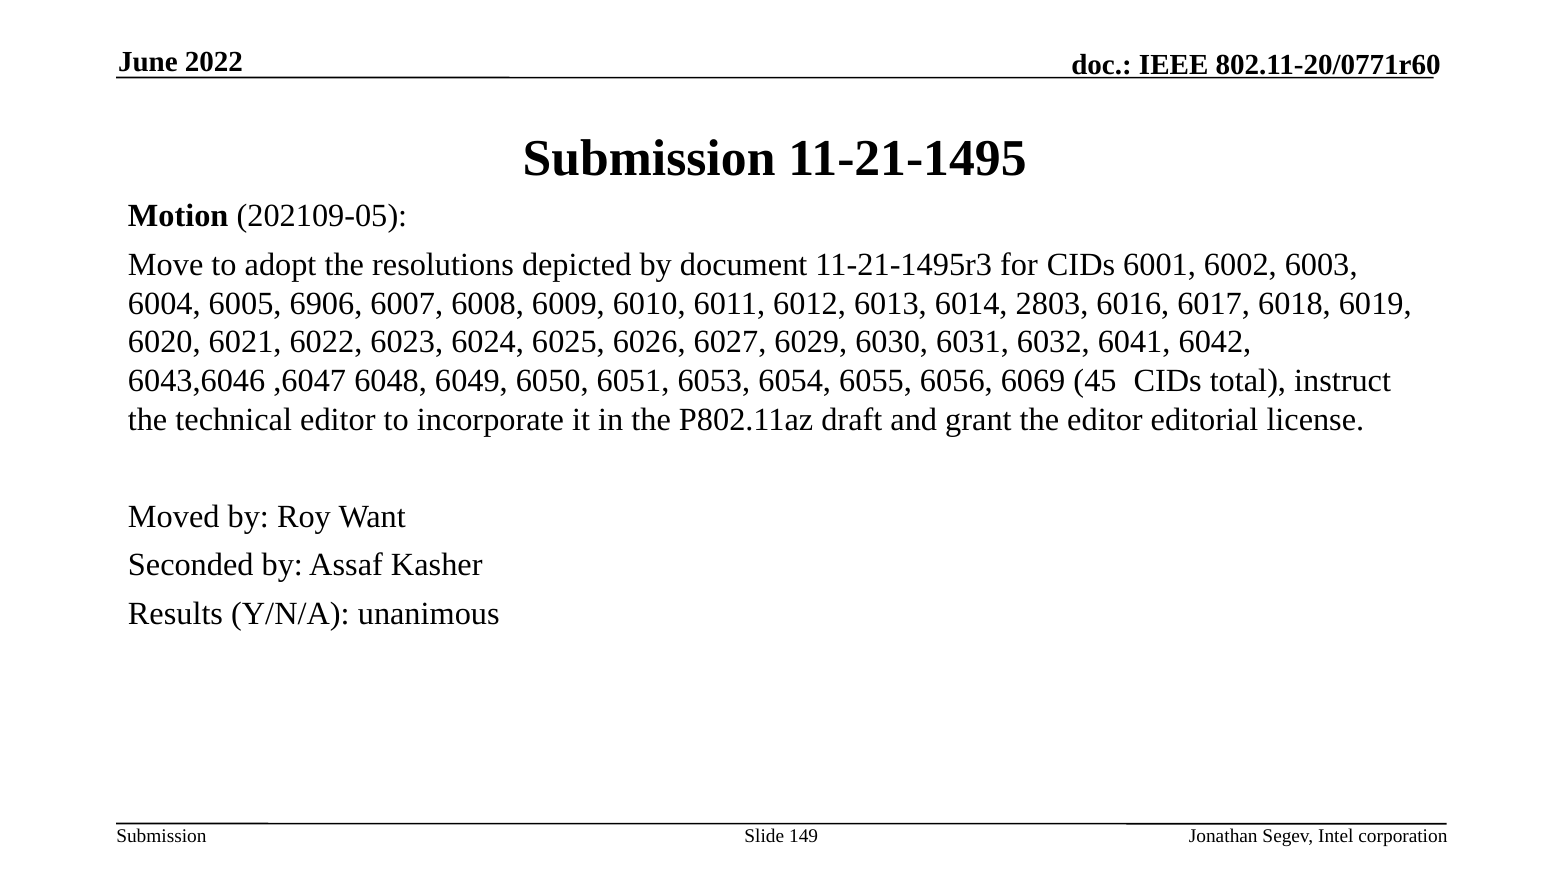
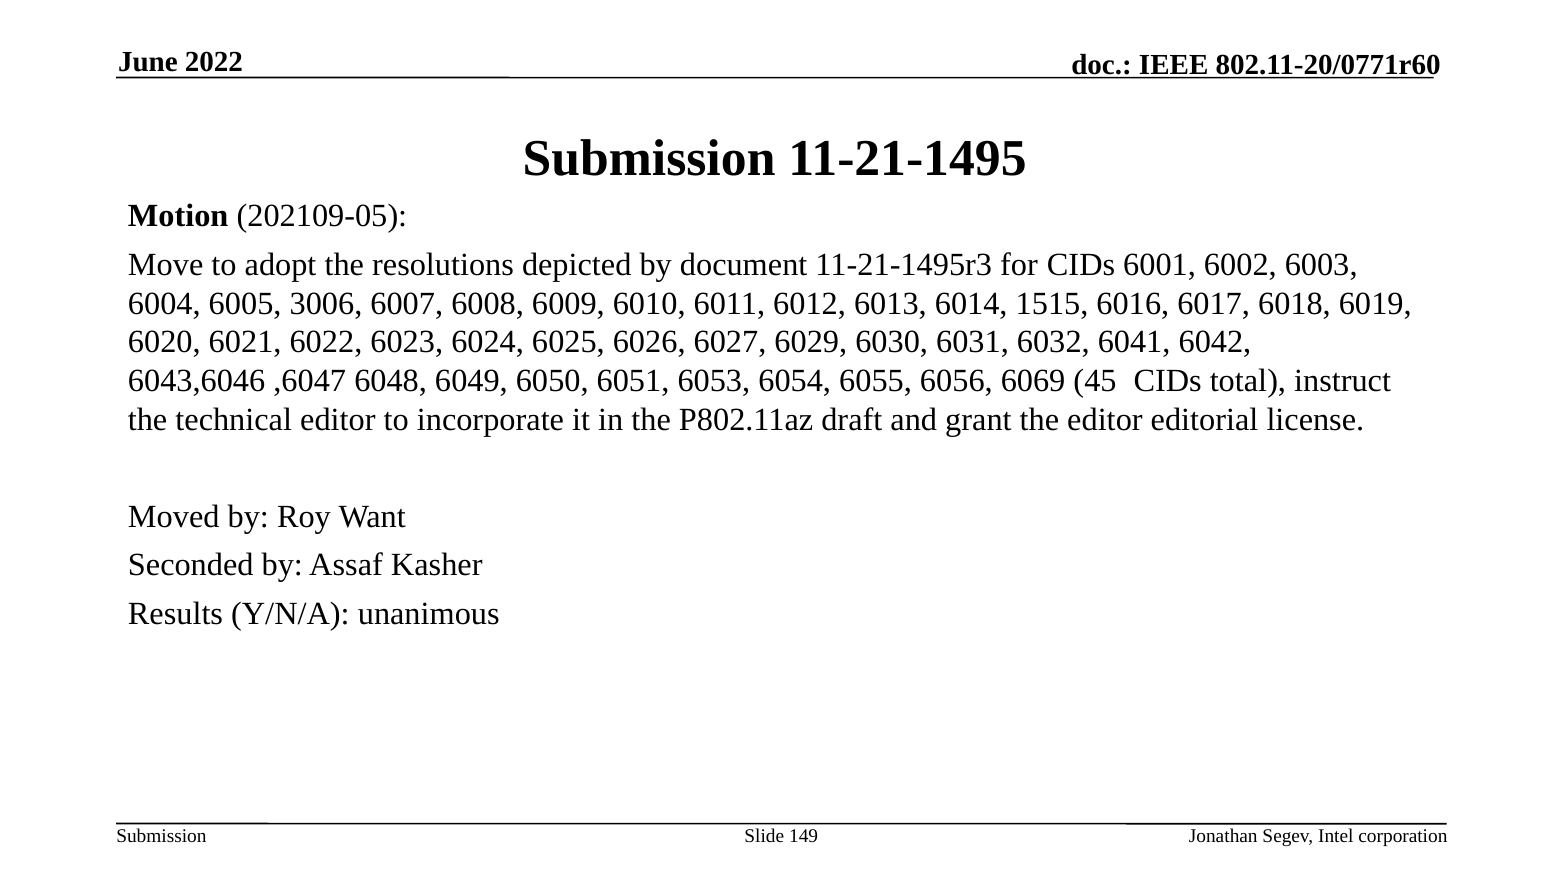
6906: 6906 -> 3006
2803: 2803 -> 1515
